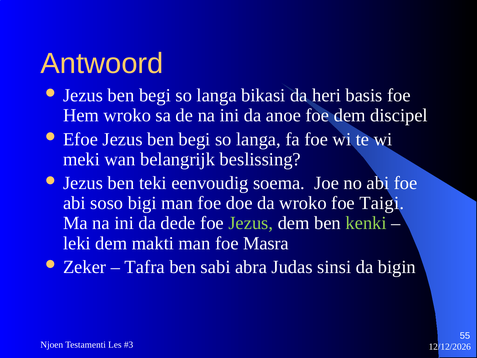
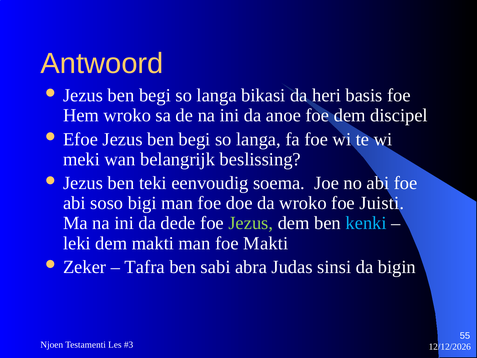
Taigi: Taigi -> Juisti
kenki colour: light green -> light blue
foe Masra: Masra -> Makti
